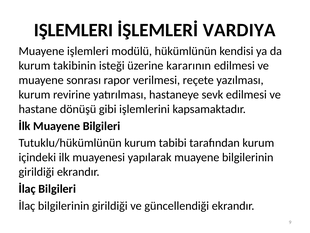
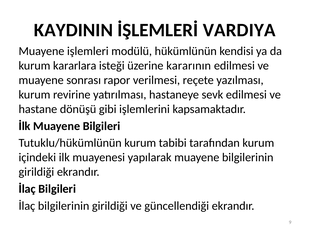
IŞLEMLERI at (74, 30): IŞLEMLERI -> KAYDININ
takibinin: takibinin -> kararlara
